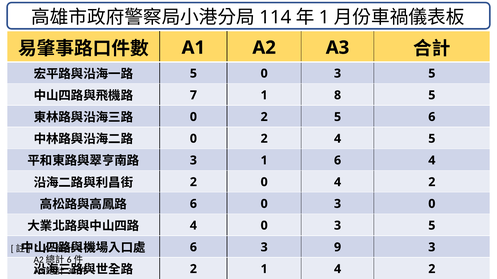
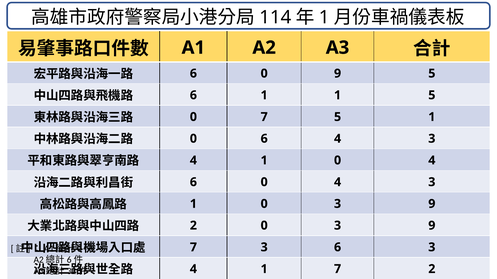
5 at (193, 74): 5 -> 6
3 at (338, 74): 3 -> 9
7 at (193, 95): 7 -> 6
1 8: 8 -> 1
2 at (264, 117): 2 -> 7
5 6: 6 -> 1
2 at (264, 139): 2 -> 6
5 at (432, 139): 5 -> 3
3 at (193, 161): 3 -> 4
6 at (338, 161): 6 -> 0
2 at (193, 182): 2 -> 6
0 4 2: 2 -> 3
6 at (193, 204): 6 -> 1
0 at (432, 204): 0 -> 9
4 at (193, 226): 4 -> 2
5 at (432, 226): 5 -> 9
6 at (193, 248): 6 -> 7
3 9: 9 -> 6
2 at (193, 269): 2 -> 4
1 4: 4 -> 7
